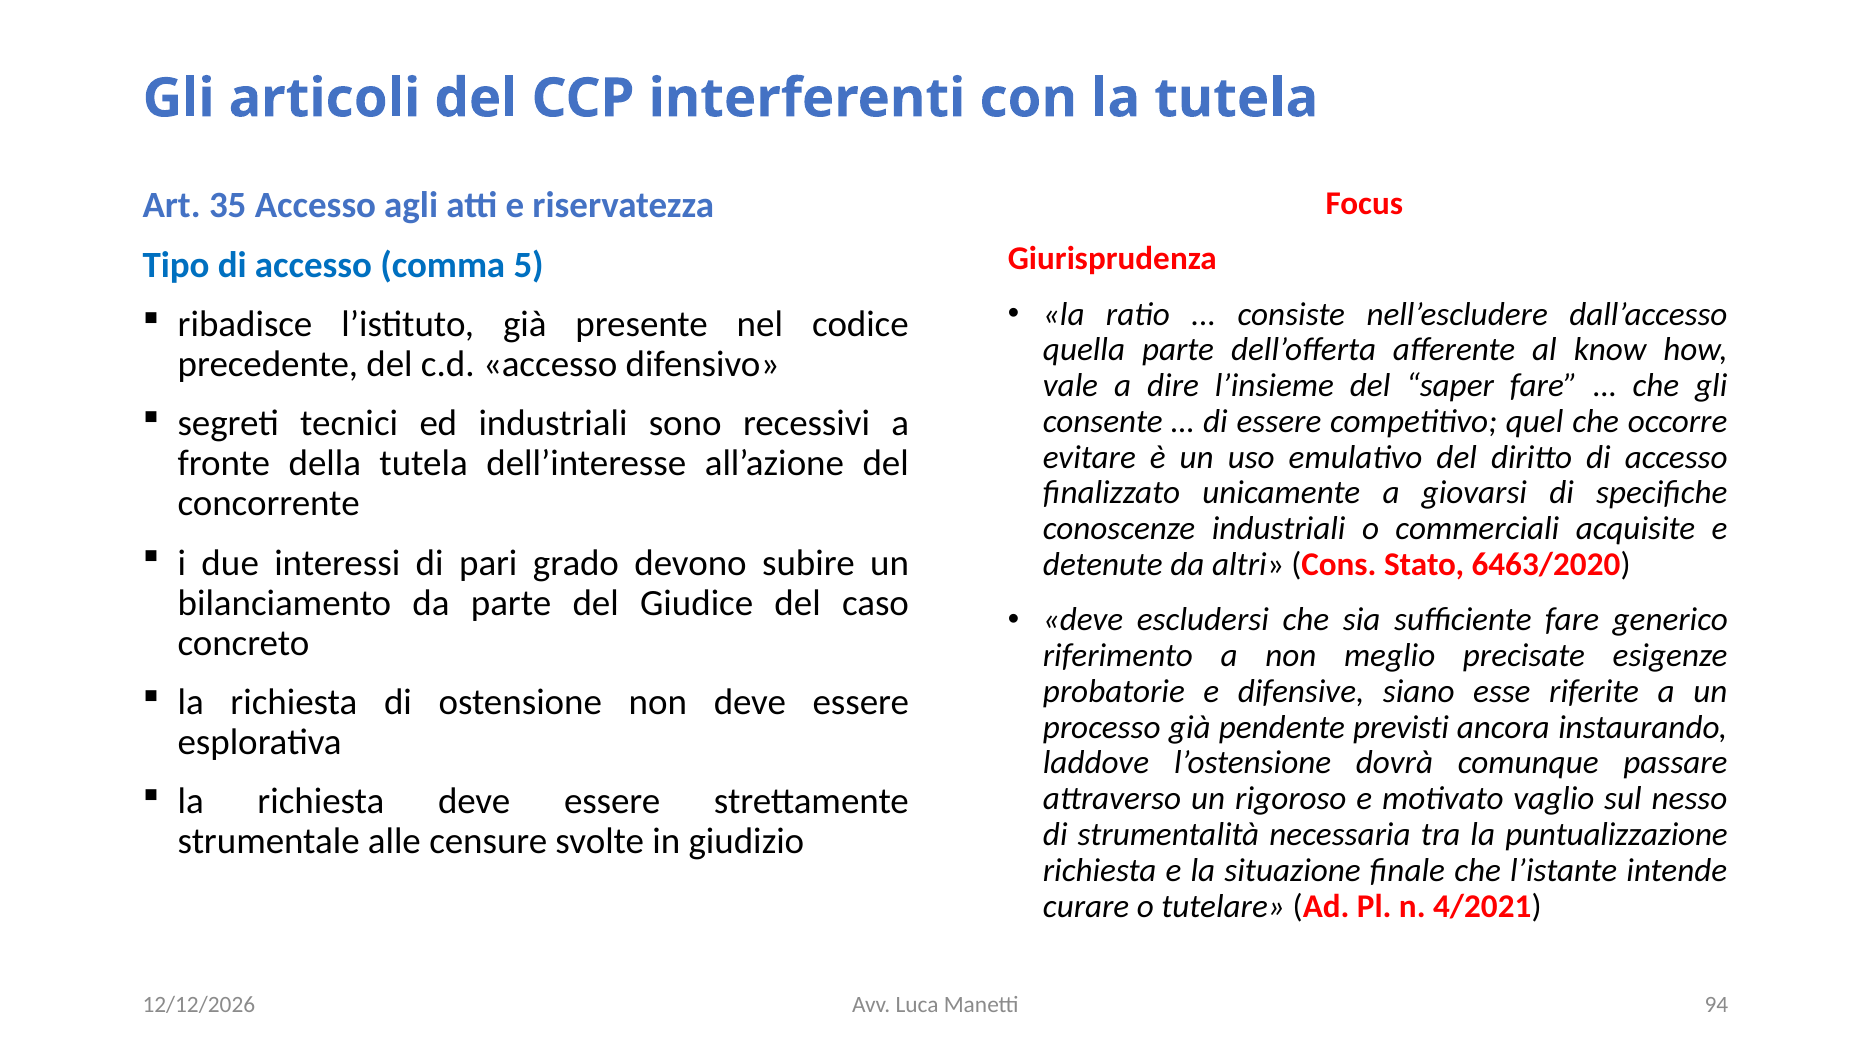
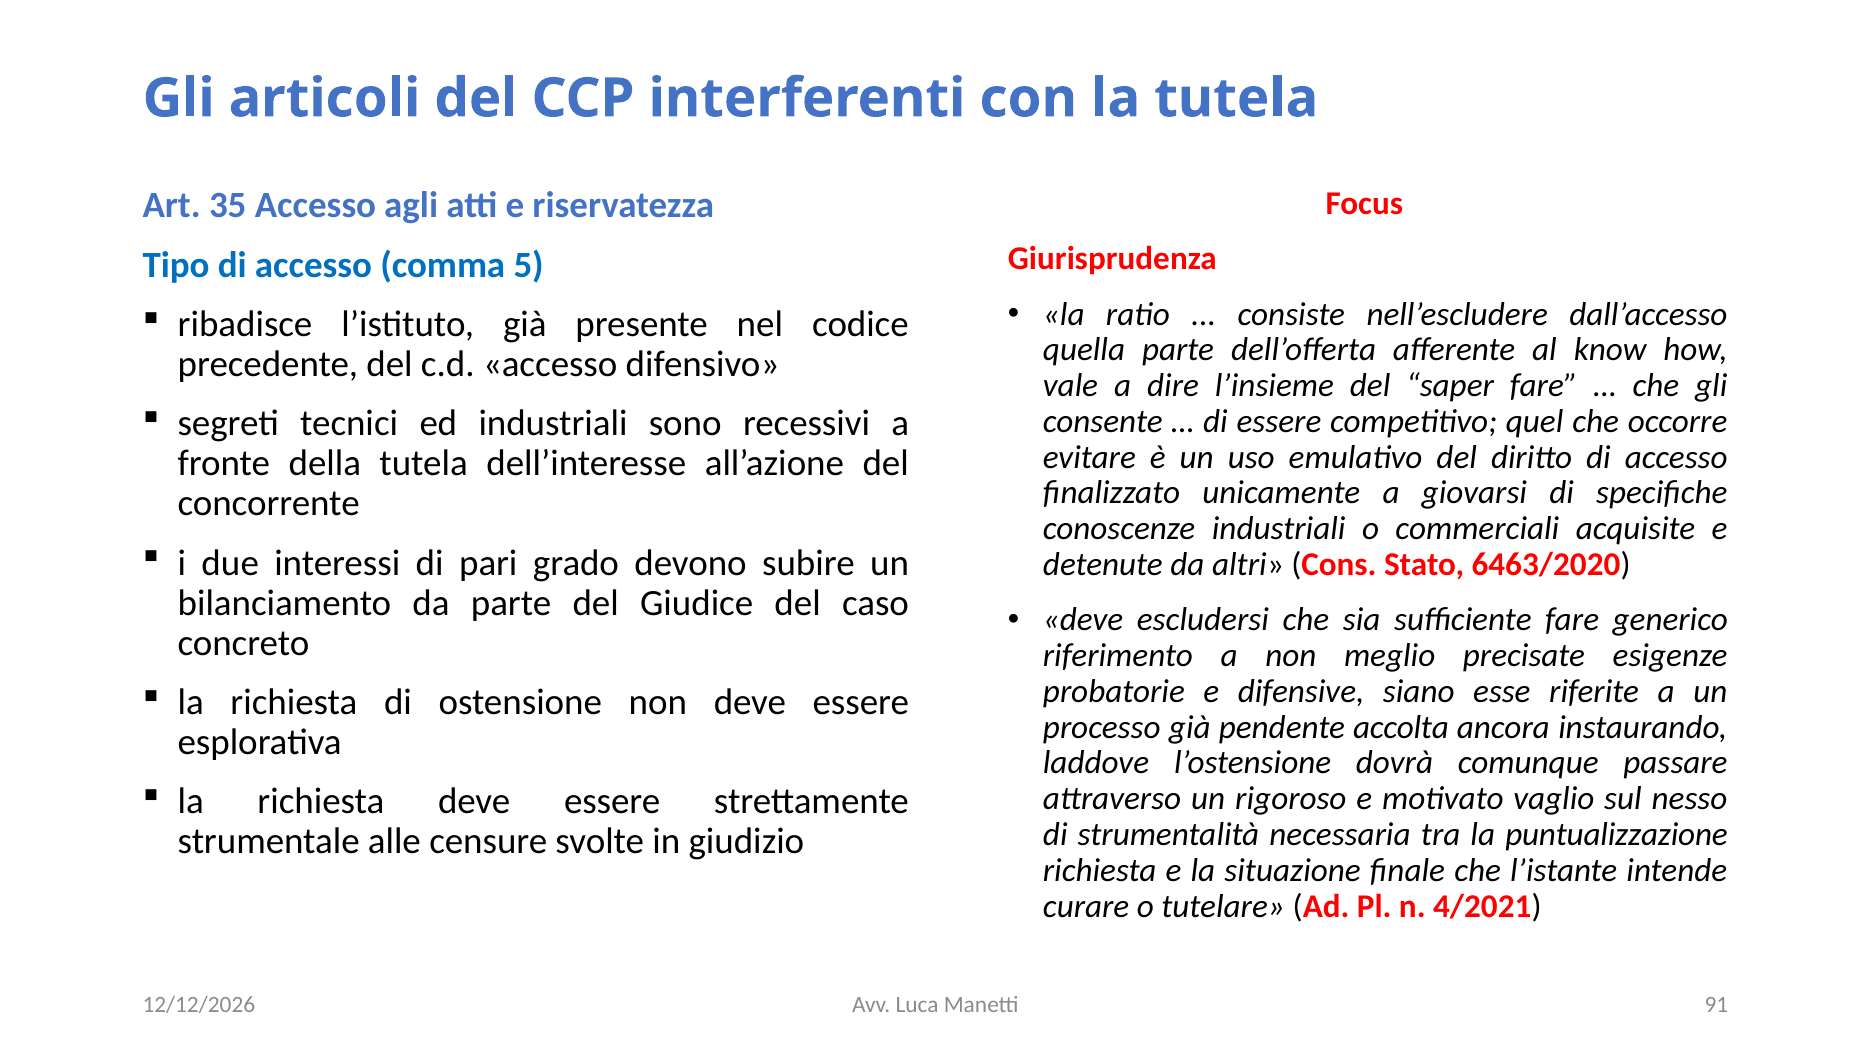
previsti: previsti -> accolta
94: 94 -> 91
